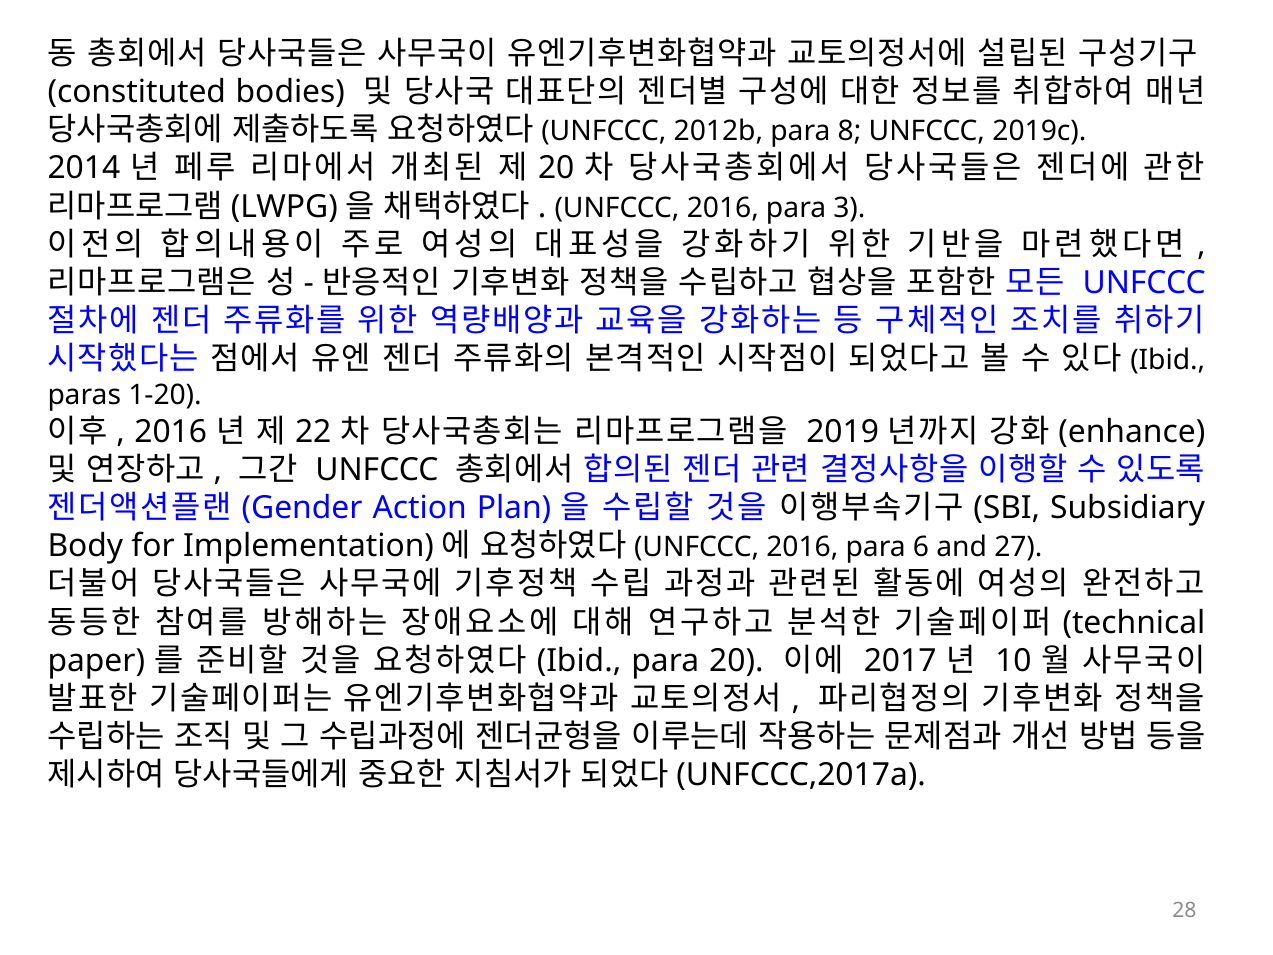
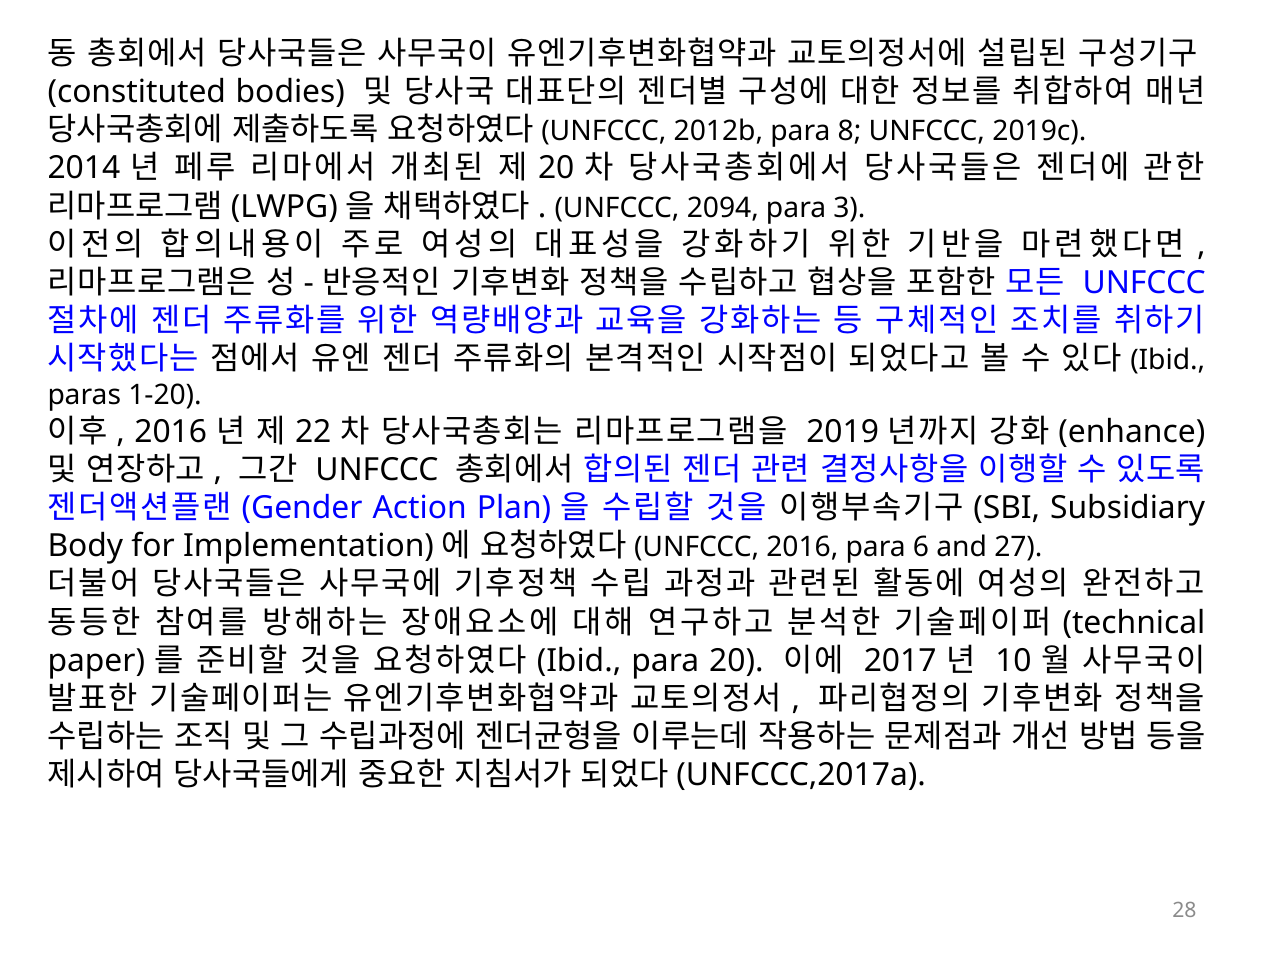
2016 at (723, 208): 2016 -> 2094
